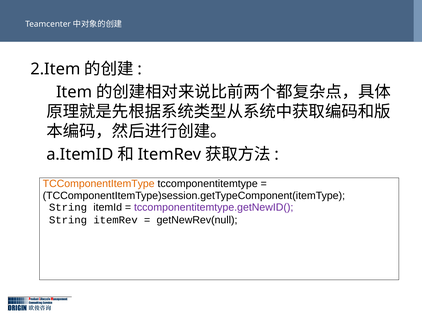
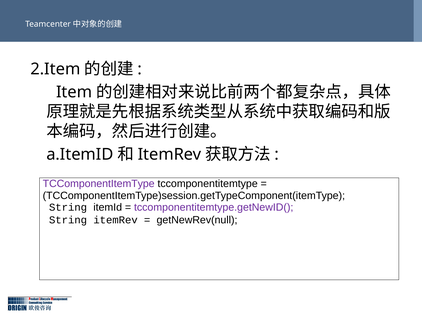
TCComponentItemType at (99, 184) colour: orange -> purple
